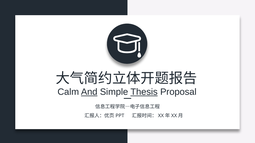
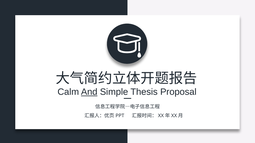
Thesis underline: present -> none
